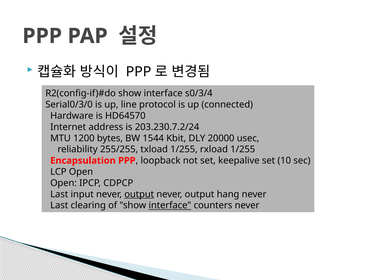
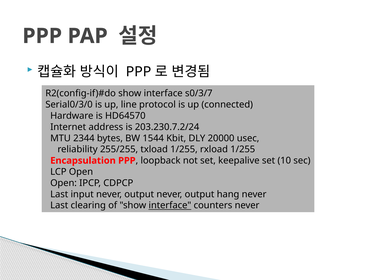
s0/3/4: s0/3/4 -> s0/3/7
1200: 1200 -> 2344
output at (139, 195) underline: present -> none
